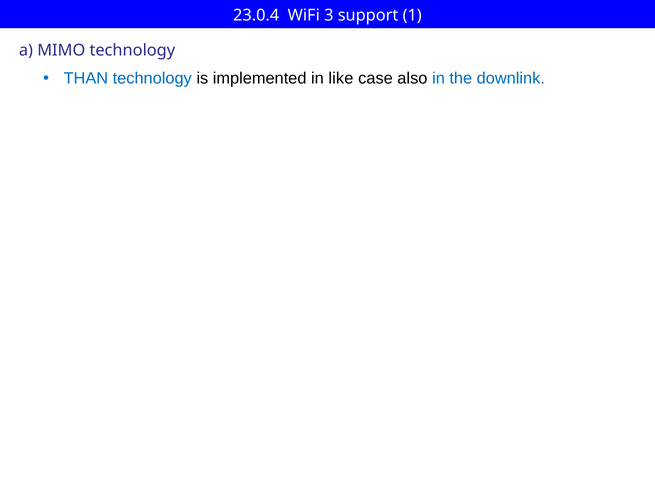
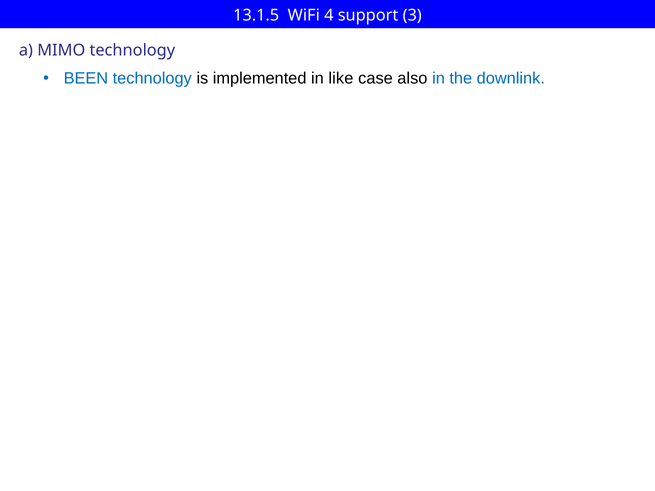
23.0.4: 23.0.4 -> 13.1.5
3: 3 -> 4
1: 1 -> 3
THAN: THAN -> BEEN
